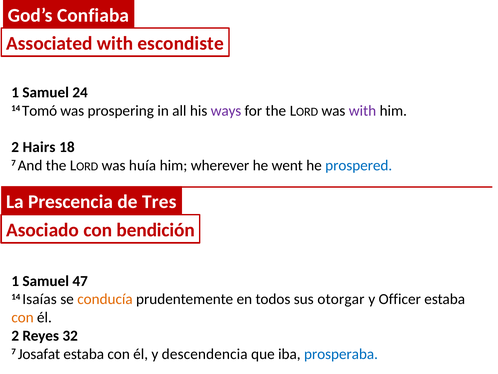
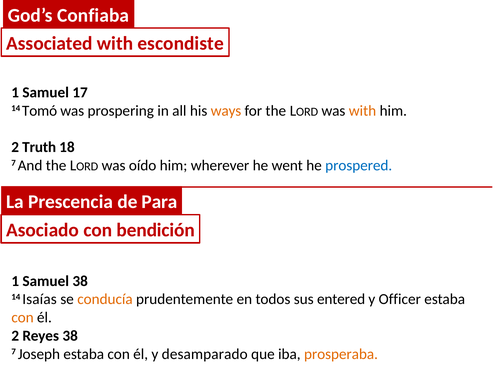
24: 24 -> 17
ways colour: purple -> orange
with at (362, 111) colour: purple -> orange
Hairs: Hairs -> Truth
huía: huía -> oído
Tres: Tres -> Para
Samuel 47: 47 -> 38
otorgar: otorgar -> entered
Reyes 32: 32 -> 38
Josafat: Josafat -> Joseph
descendencia: descendencia -> desamparado
prosperaba colour: blue -> orange
